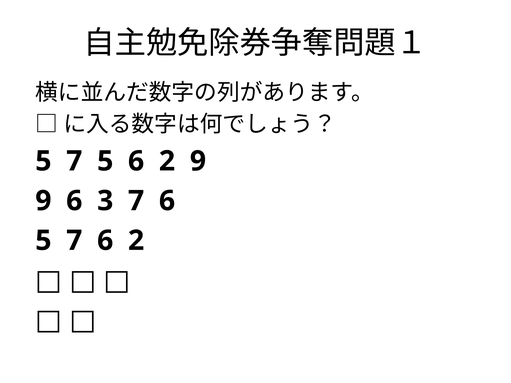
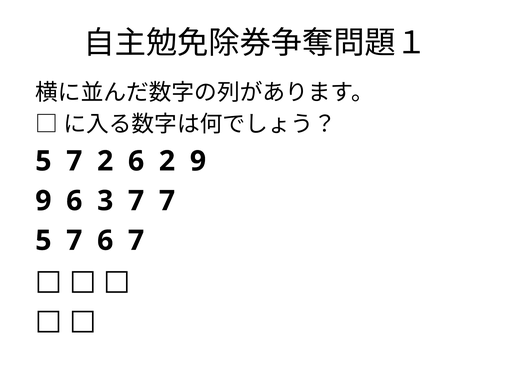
7 5: 5 -> 2
3 7 6: 6 -> 7
7 6 2: 2 -> 7
